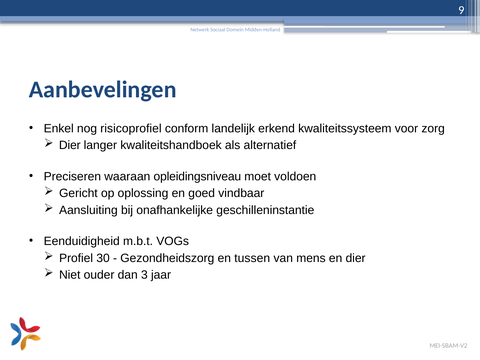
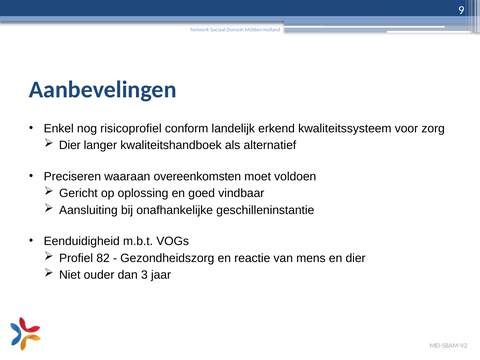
opleidingsniveau: opleidingsniveau -> overeenkomsten
30: 30 -> 82
tussen: tussen -> reactie
